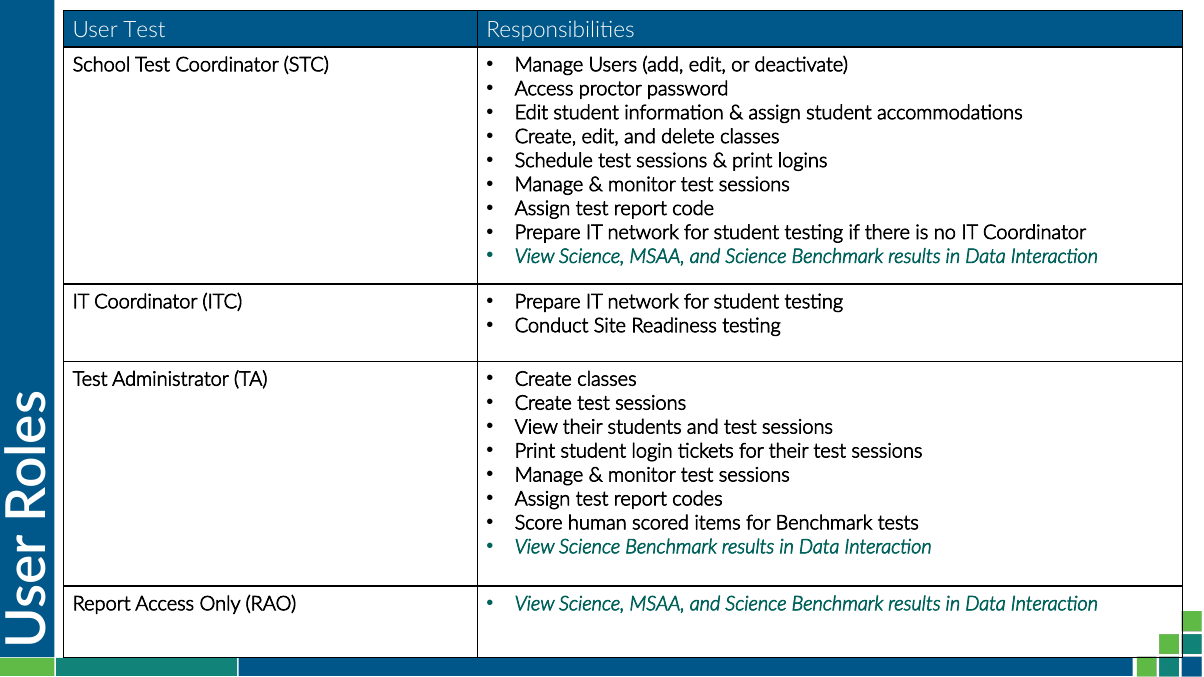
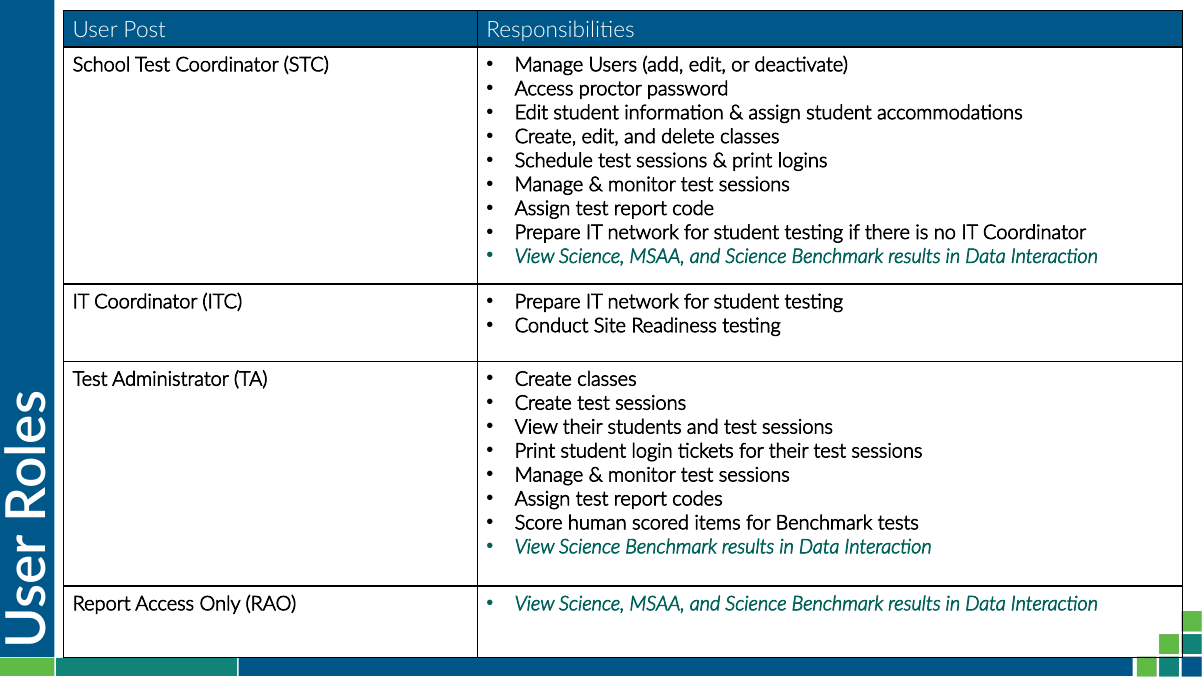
User Test: Test -> Post
